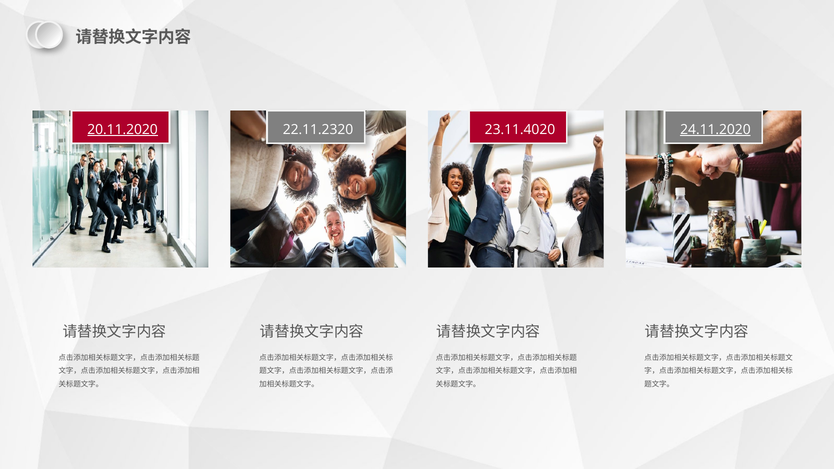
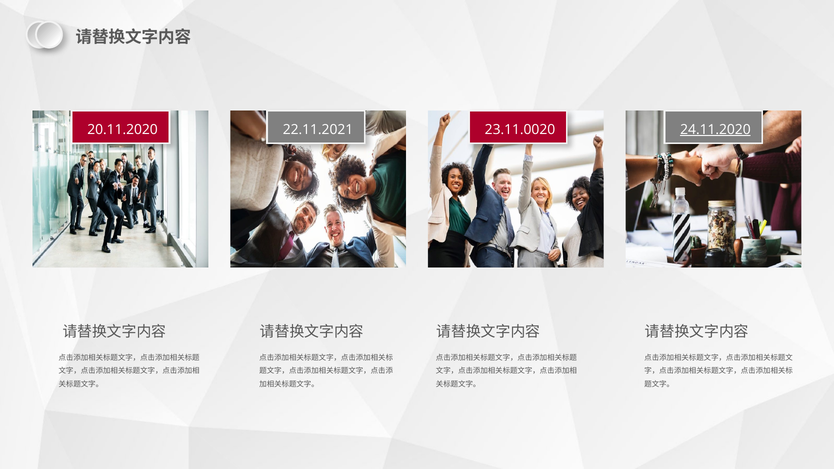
20.11.2020 underline: present -> none
22.11.2320: 22.11.2320 -> 22.11.2021
23.11.4020: 23.11.4020 -> 23.11.0020
